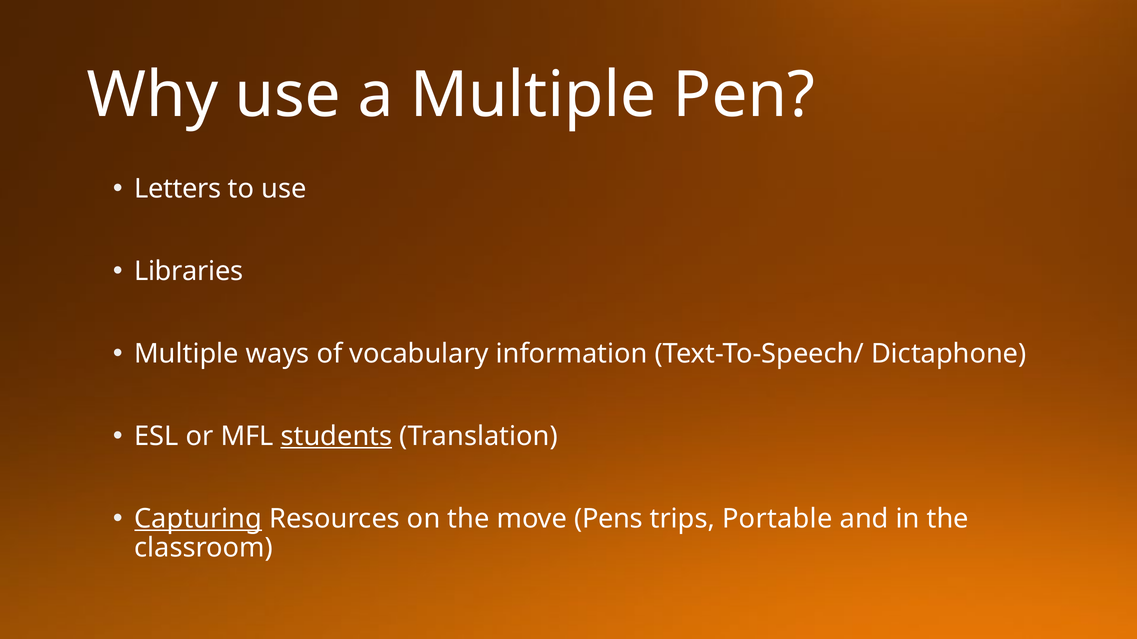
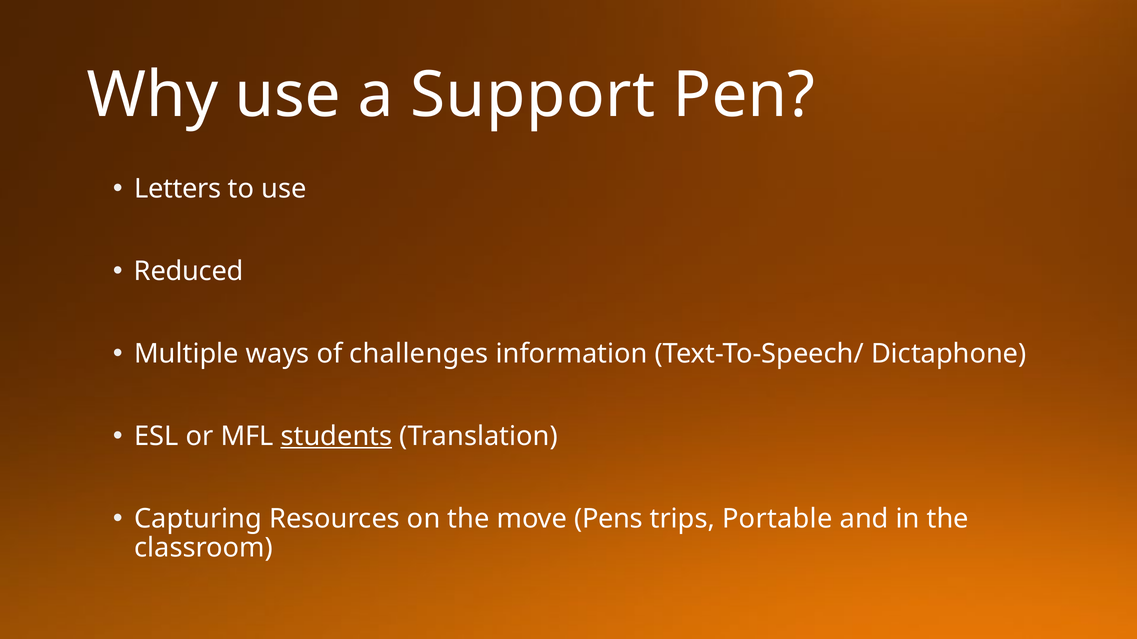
a Multiple: Multiple -> Support
Libraries: Libraries -> Reduced
vocabulary: vocabulary -> challenges
Capturing underline: present -> none
